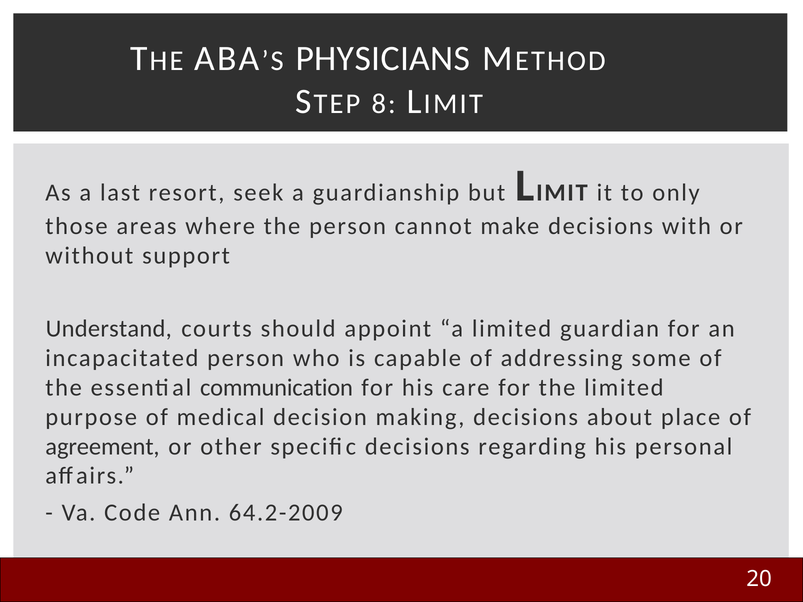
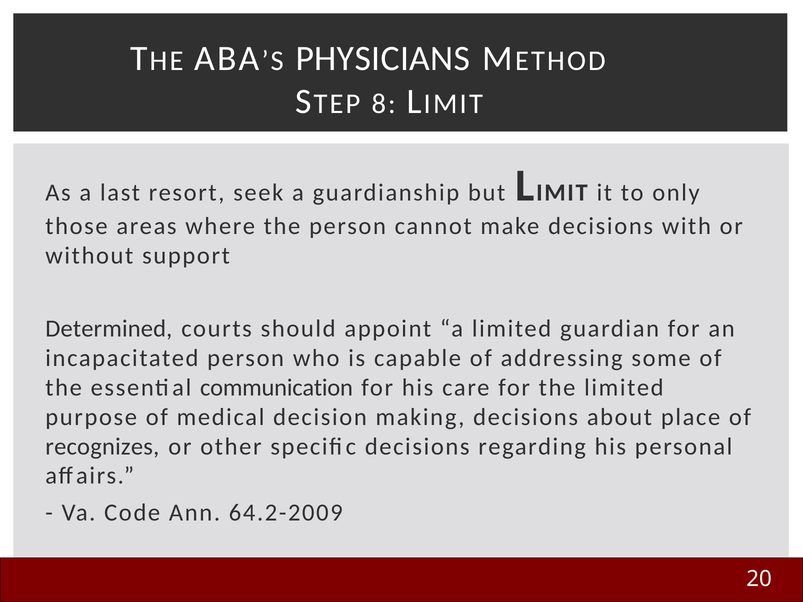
Understand: Understand -> Determined
agreement: agreement -> recognizes
